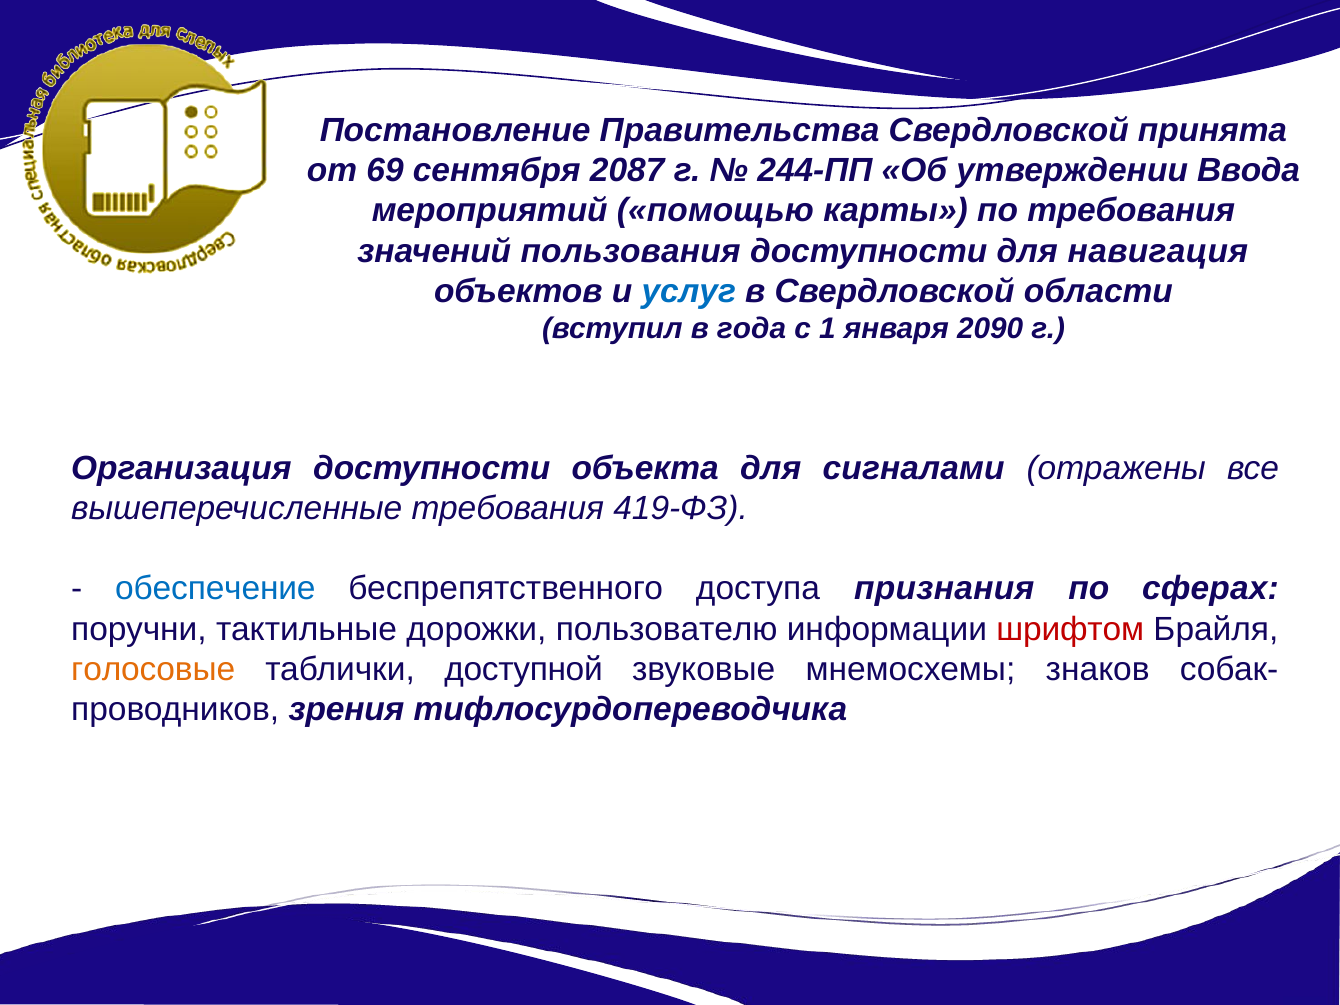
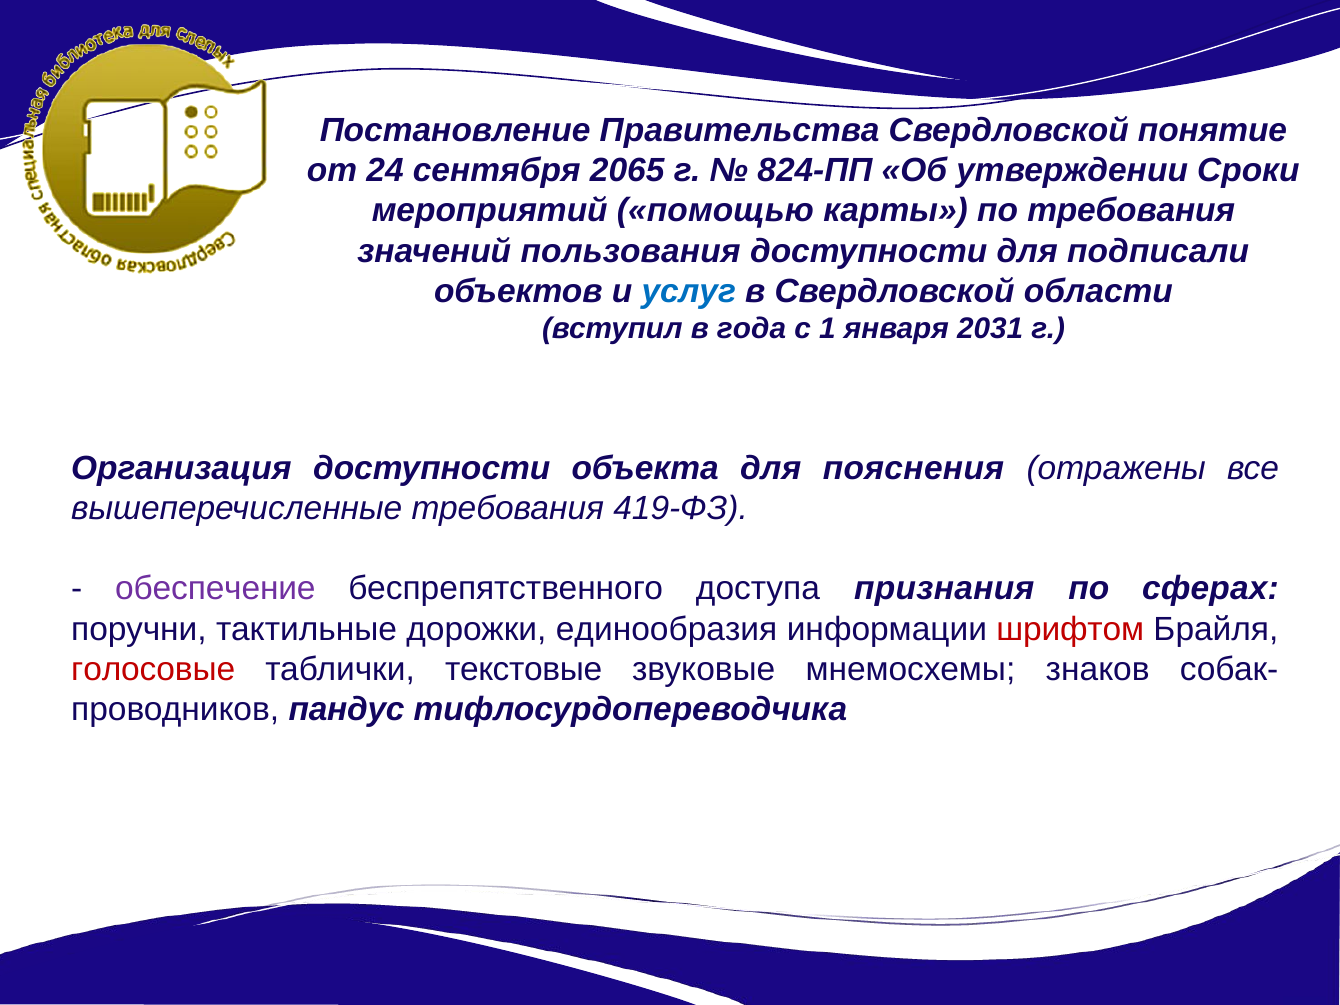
принята: принята -> понятие
69: 69 -> 24
2087: 2087 -> 2065
244-ПП: 244-ПП -> 824-ПП
Ввода: Ввода -> Сроки
навигация: навигация -> подписали
2090: 2090 -> 2031
сигналами: сигналами -> пояснения
обеспечение colour: blue -> purple
пользователю: пользователю -> единообразия
голосовые colour: orange -> red
доступной: доступной -> текстовые
зрения: зрения -> пандус
